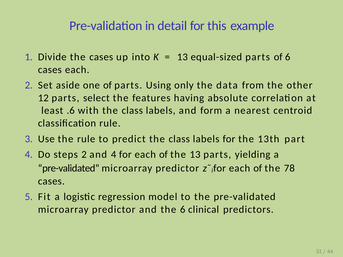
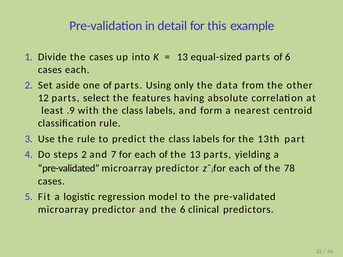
.6: .6 -> .9
and 4: 4 -> 7
